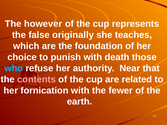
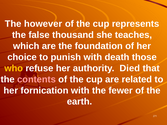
originally: originally -> thousand
who colour: light blue -> yellow
Near: Near -> Died
